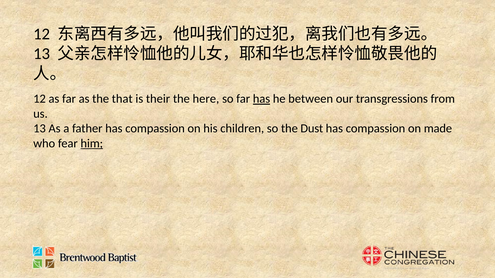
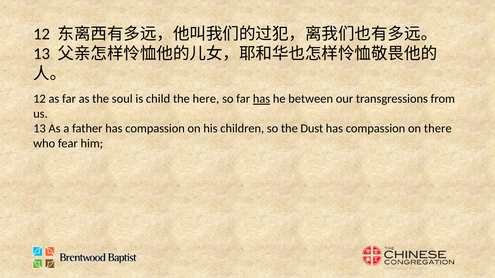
that: that -> soul
their: their -> child
made: made -> there
him underline: present -> none
